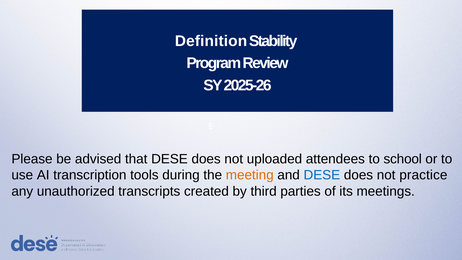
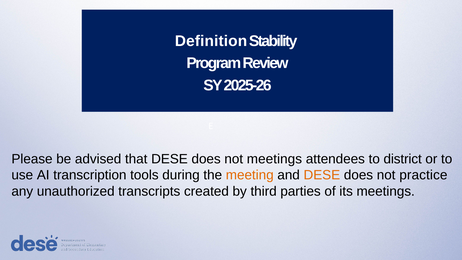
not uploaded: uploaded -> meetings
school: school -> district
DESE at (322, 175) colour: blue -> orange
